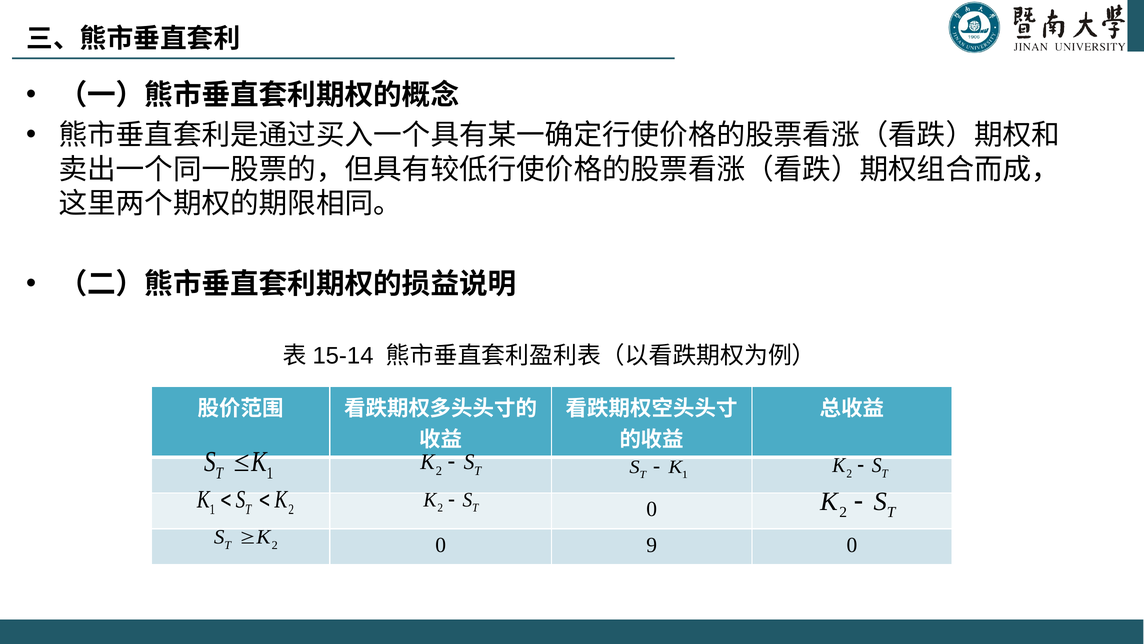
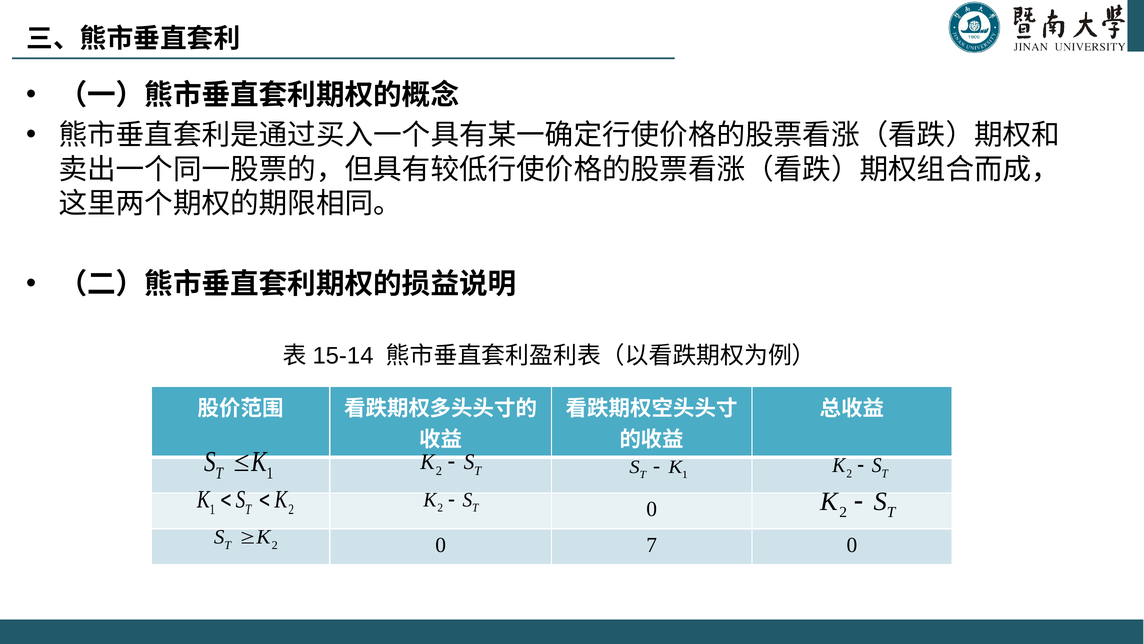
9: 9 -> 7
